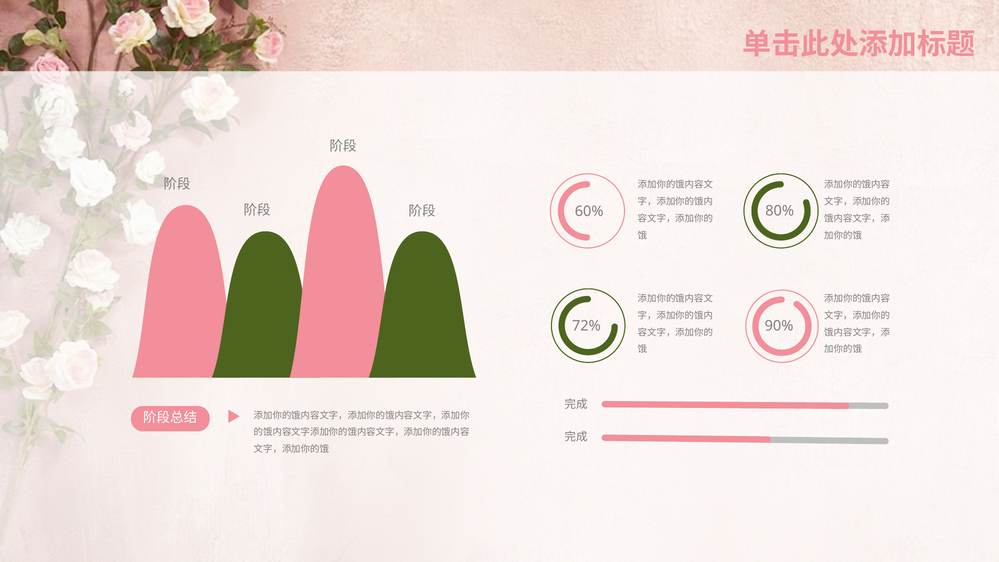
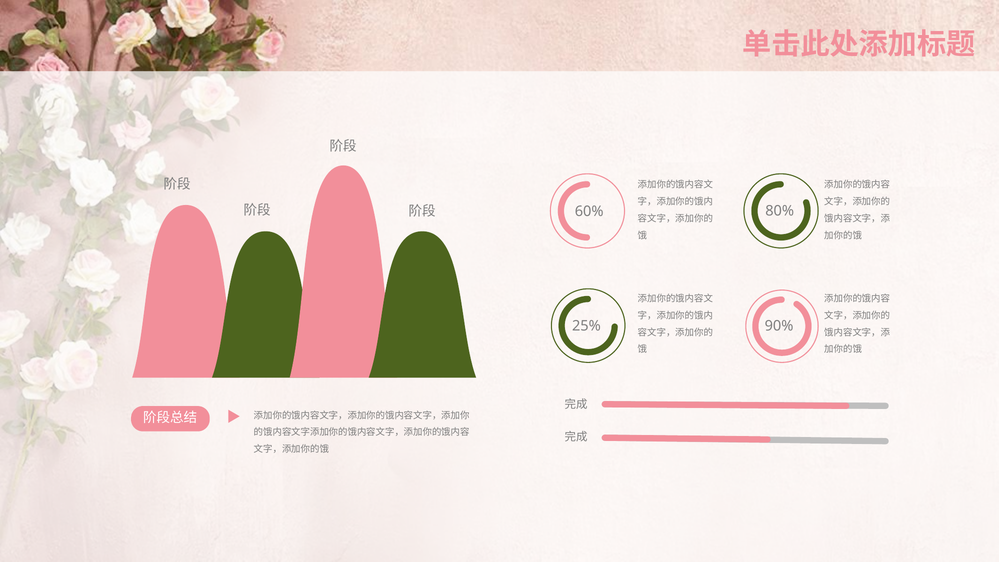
72%: 72% -> 25%
